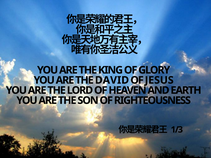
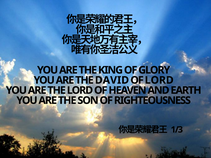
OF JESUS: JESUS -> LORD
